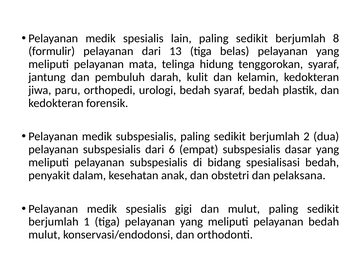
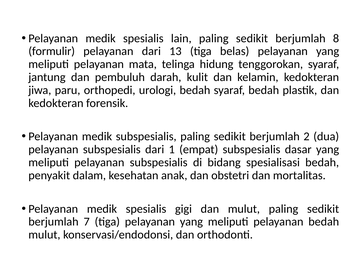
6: 6 -> 1
pelaksana: pelaksana -> mortalitas
1: 1 -> 7
